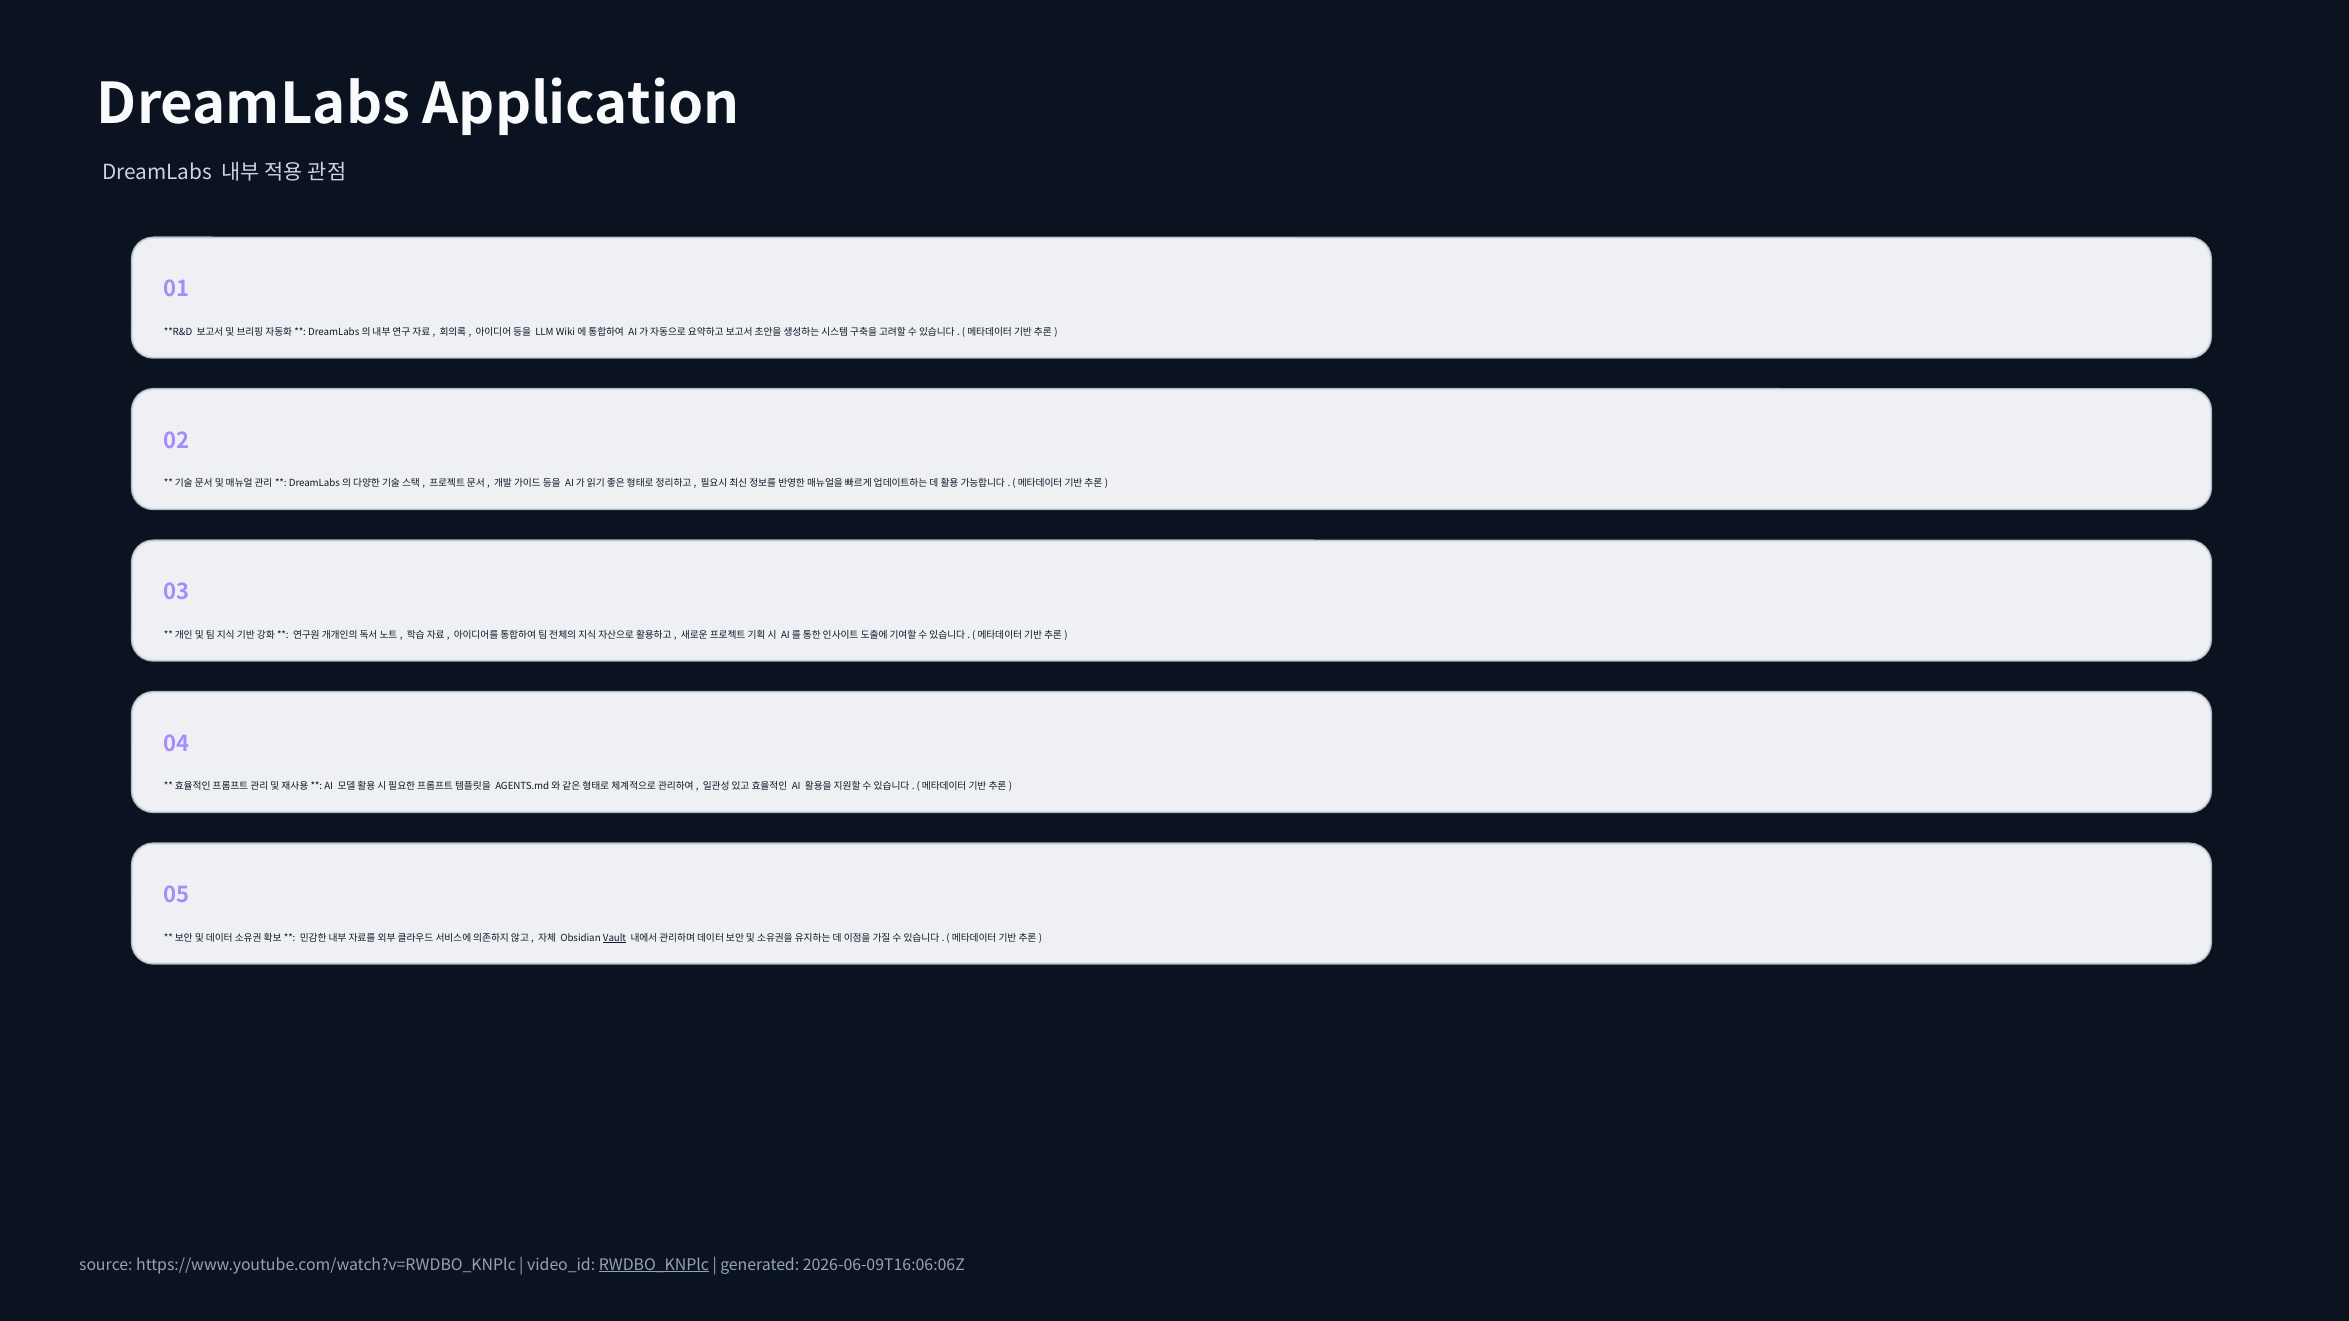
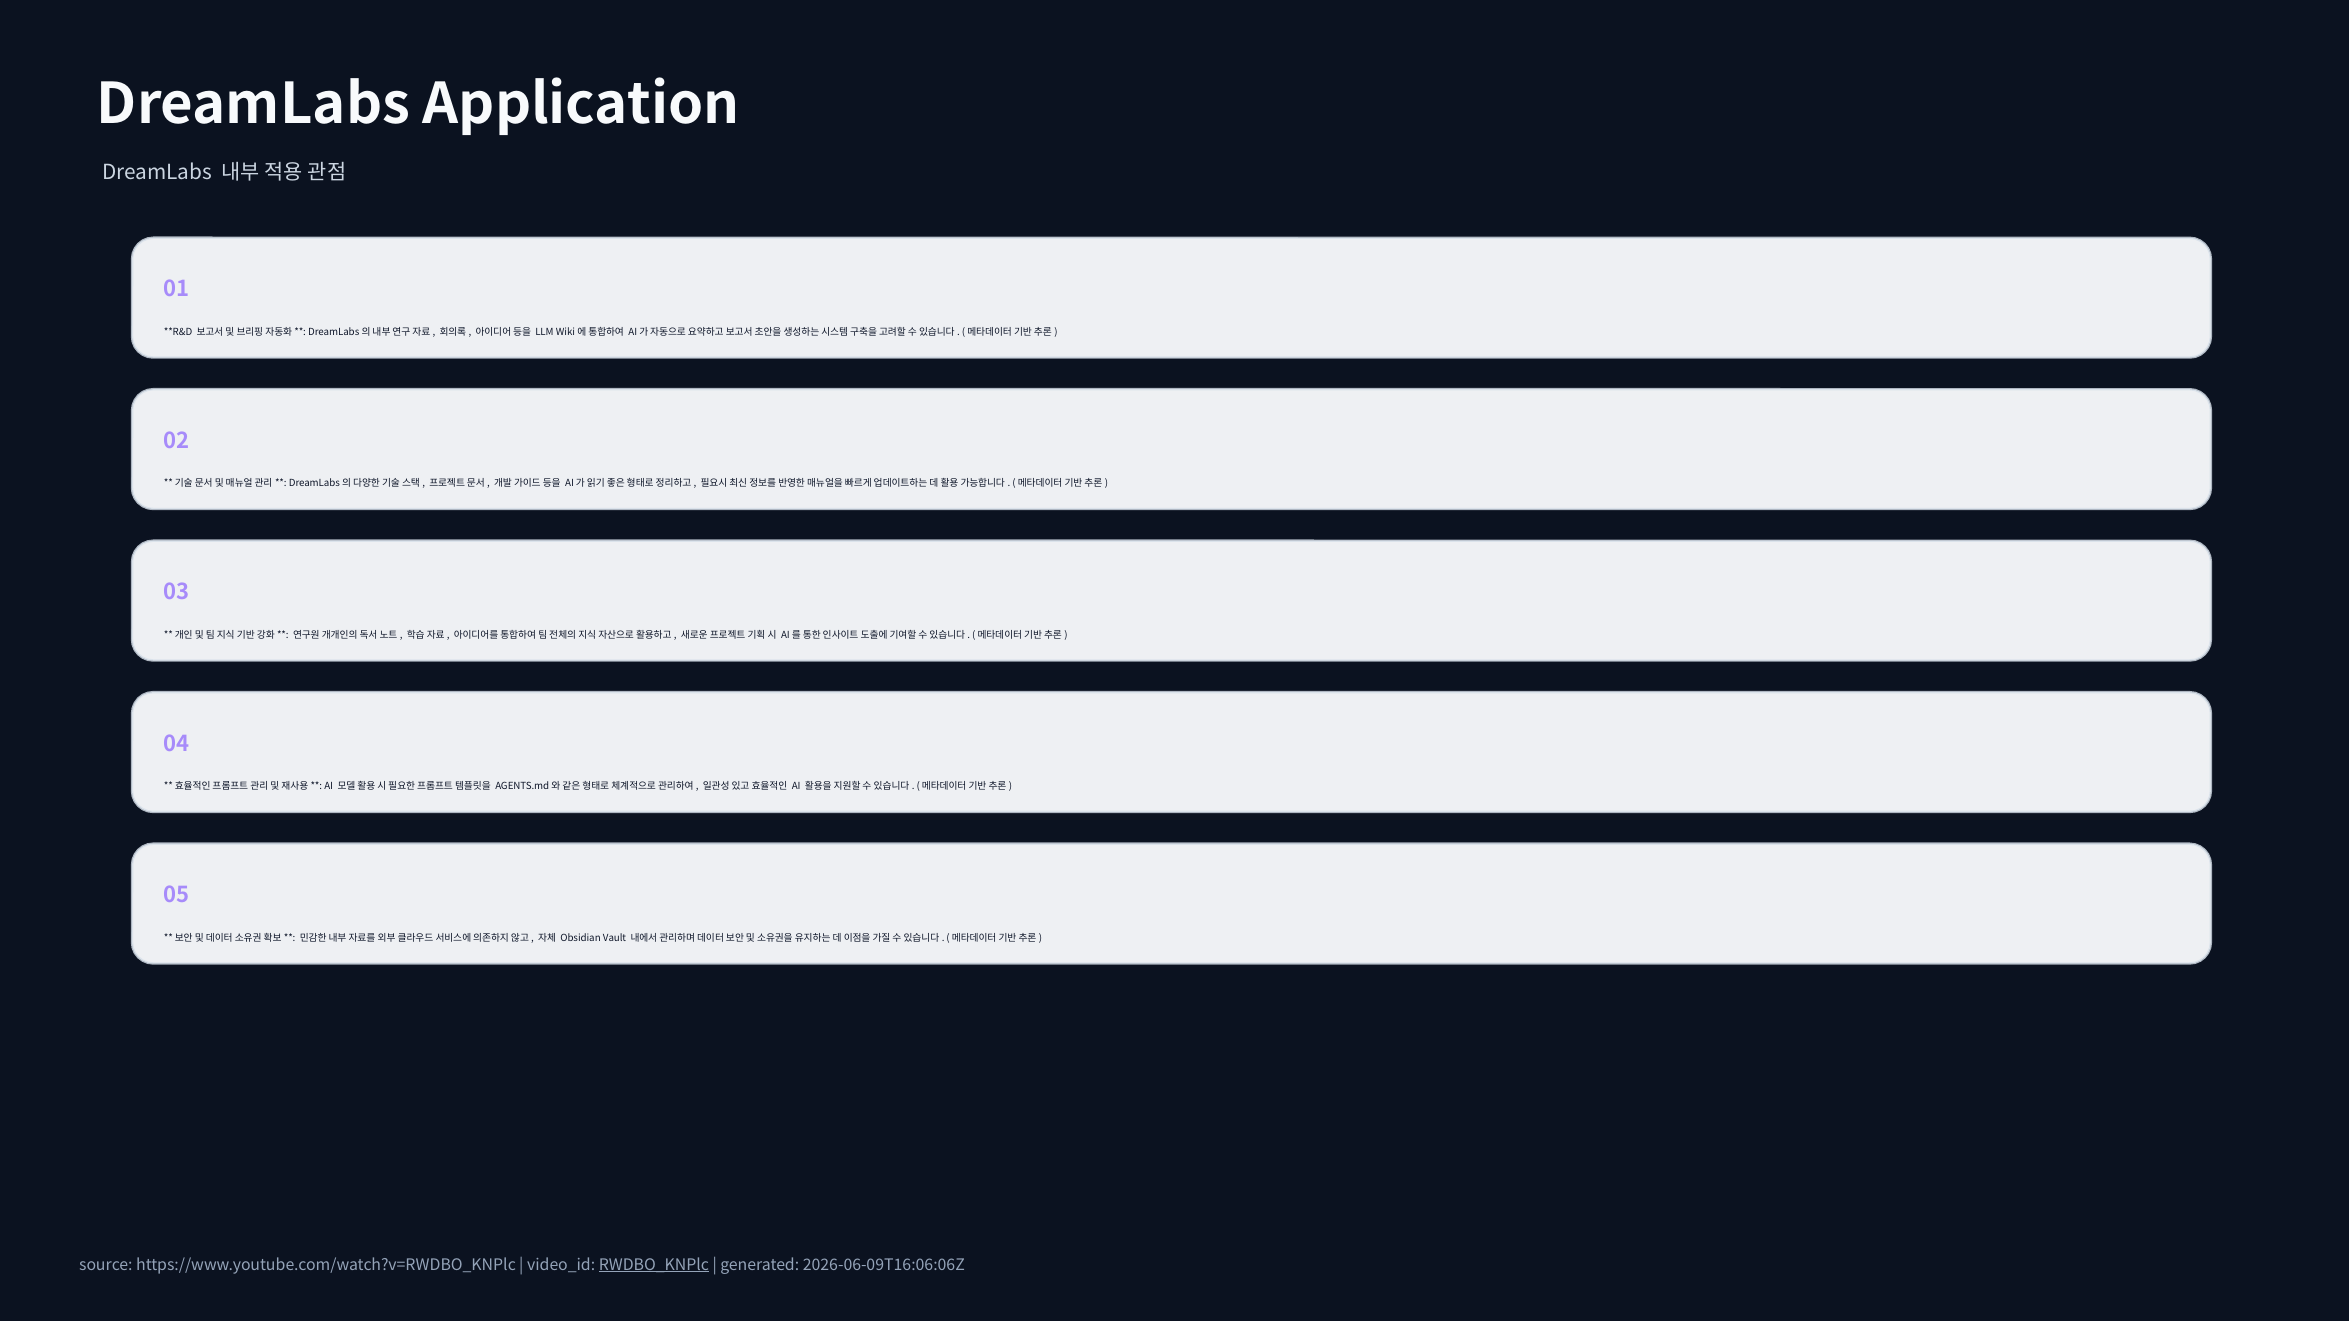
Vault underline: present -> none
